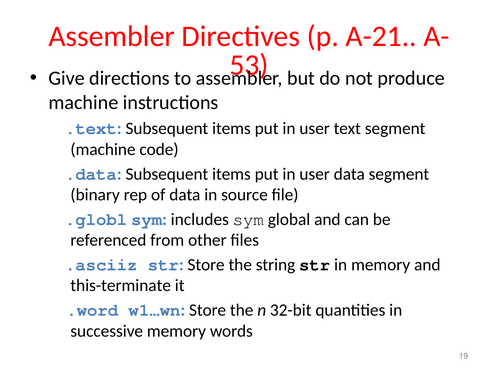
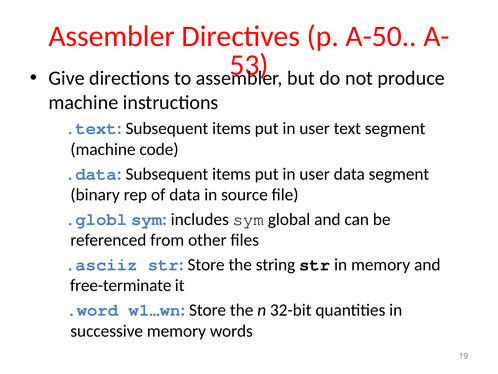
A-21: A-21 -> A-50
this-terminate: this-terminate -> free-terminate
